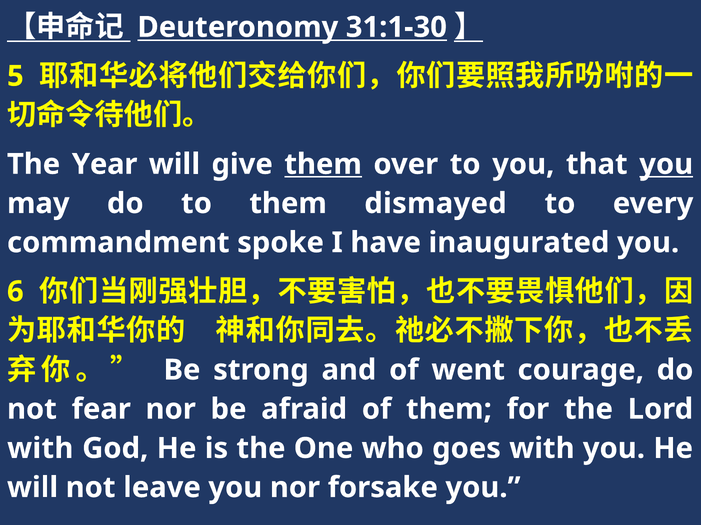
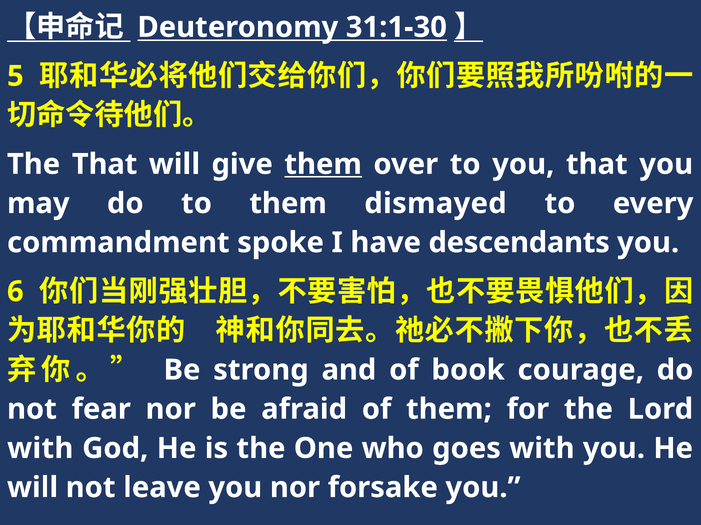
The Year: Year -> That
you at (666, 164) underline: present -> none
inaugurated: inaugurated -> descendants
went: went -> book
